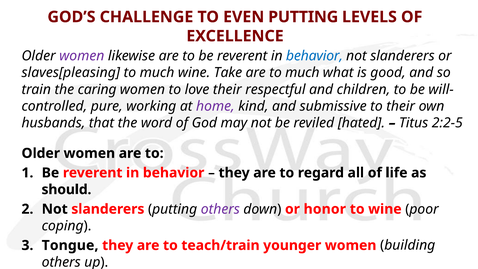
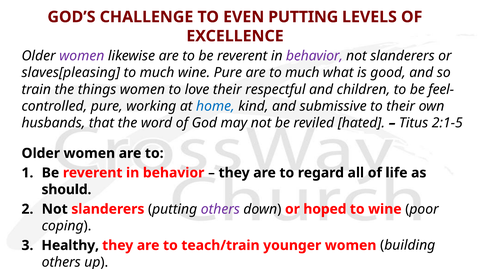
behavior at (314, 56) colour: blue -> purple
wine Take: Take -> Pure
caring: caring -> things
will-: will- -> feel-
home colour: purple -> blue
2:2-5: 2:2-5 -> 2:1-5
honor: honor -> hoped
Tongue: Tongue -> Healthy
